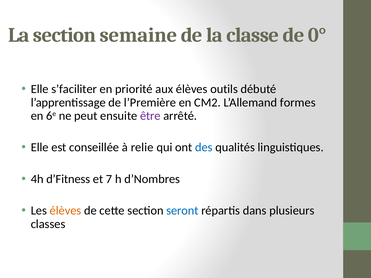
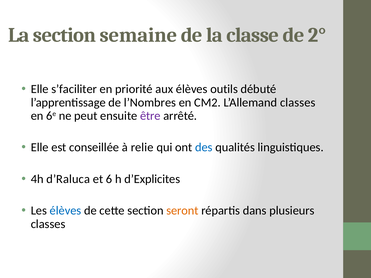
0°: 0° -> 2°
l’Première: l’Première -> l’Nombres
L’Allemand formes: formes -> classes
d’Fitness: d’Fitness -> d’Raluca
7: 7 -> 6
d’Nombres: d’Nombres -> d’Explicites
élèves at (65, 211) colour: orange -> blue
seront colour: blue -> orange
